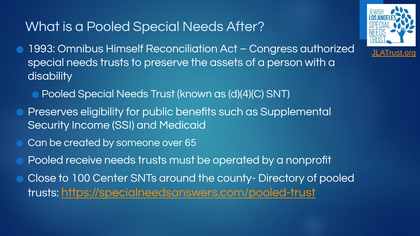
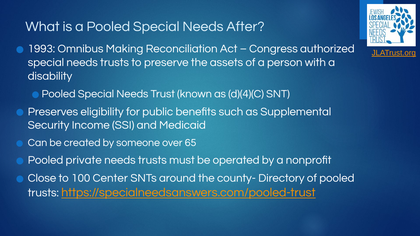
Himself: Himself -> Making
receive: receive -> private
